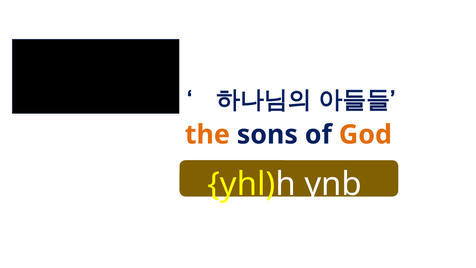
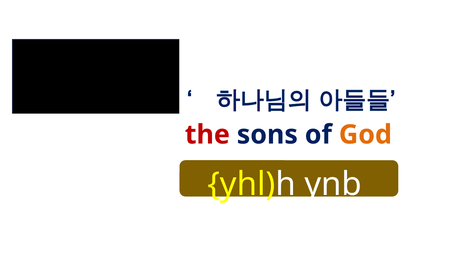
the colour: orange -> red
